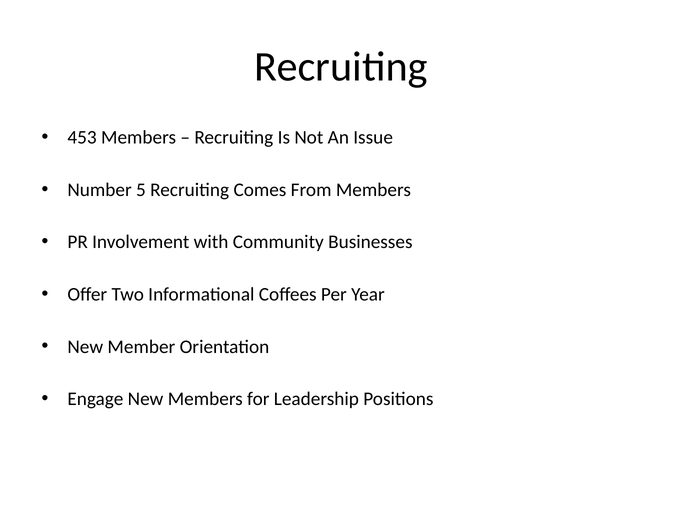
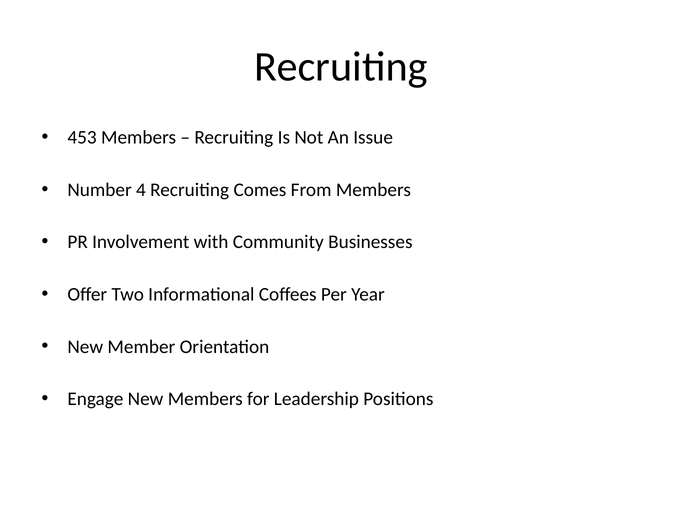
5: 5 -> 4
